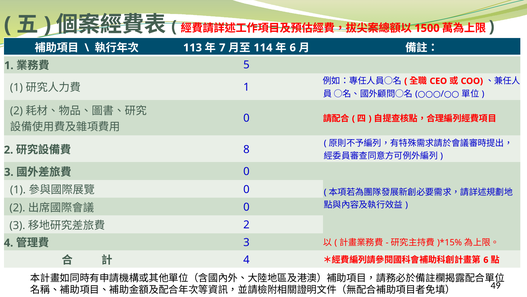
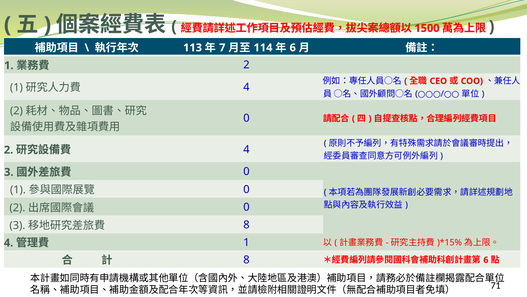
5 at (246, 65): 5 -> 2
1 at (246, 87): 1 -> 4
8 at (246, 149): 8 -> 4
2 at (246, 225): 2 -> 8
3 at (246, 242): 3 -> 1
4 at (246, 259): 4 -> 8
49: 49 -> 71
